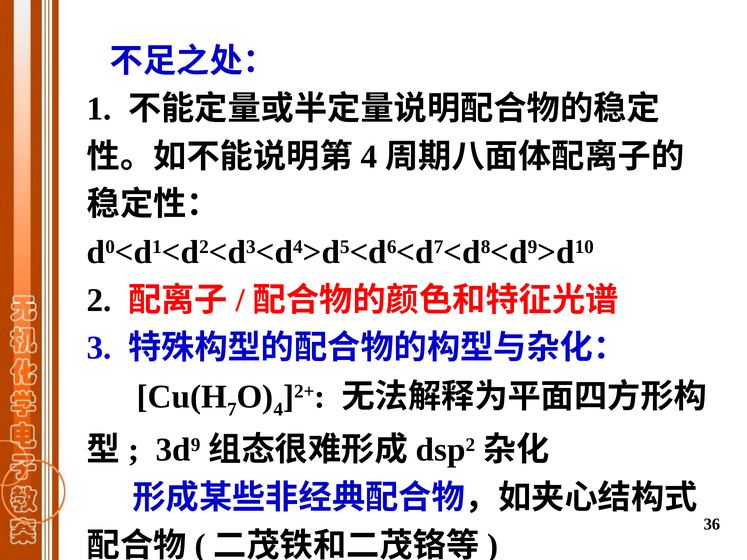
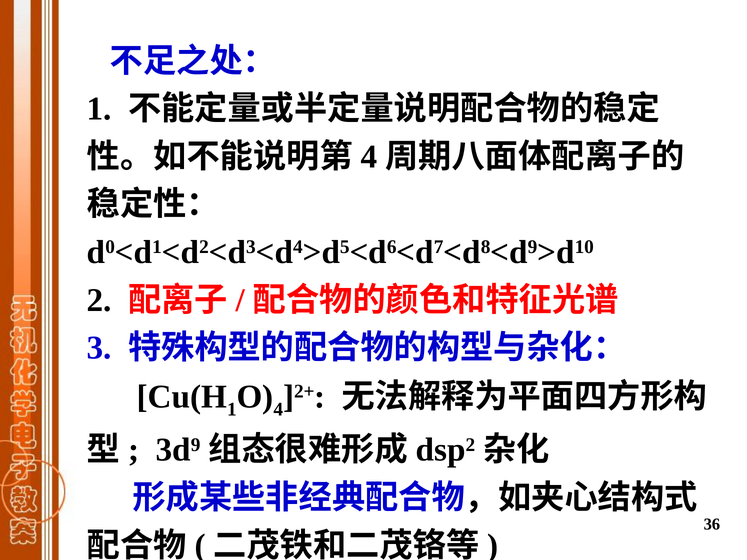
7 at (232, 410): 7 -> 1
